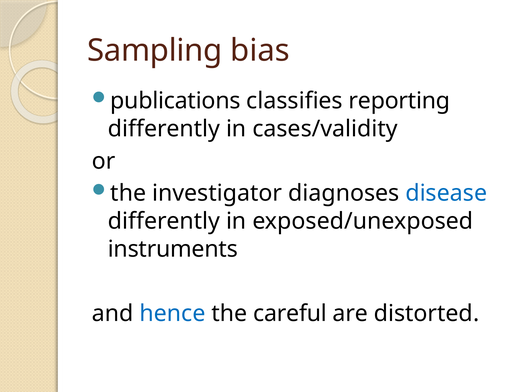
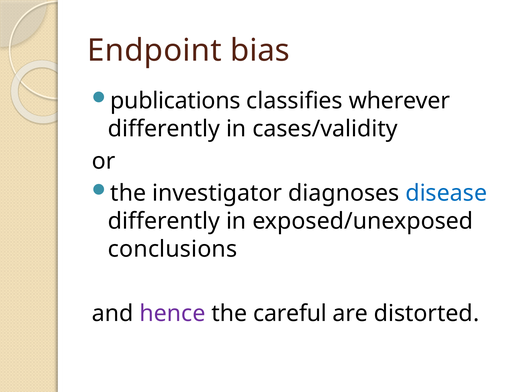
Sampling: Sampling -> Endpoint
reporting: reporting -> wherever
instruments: instruments -> conclusions
hence colour: blue -> purple
